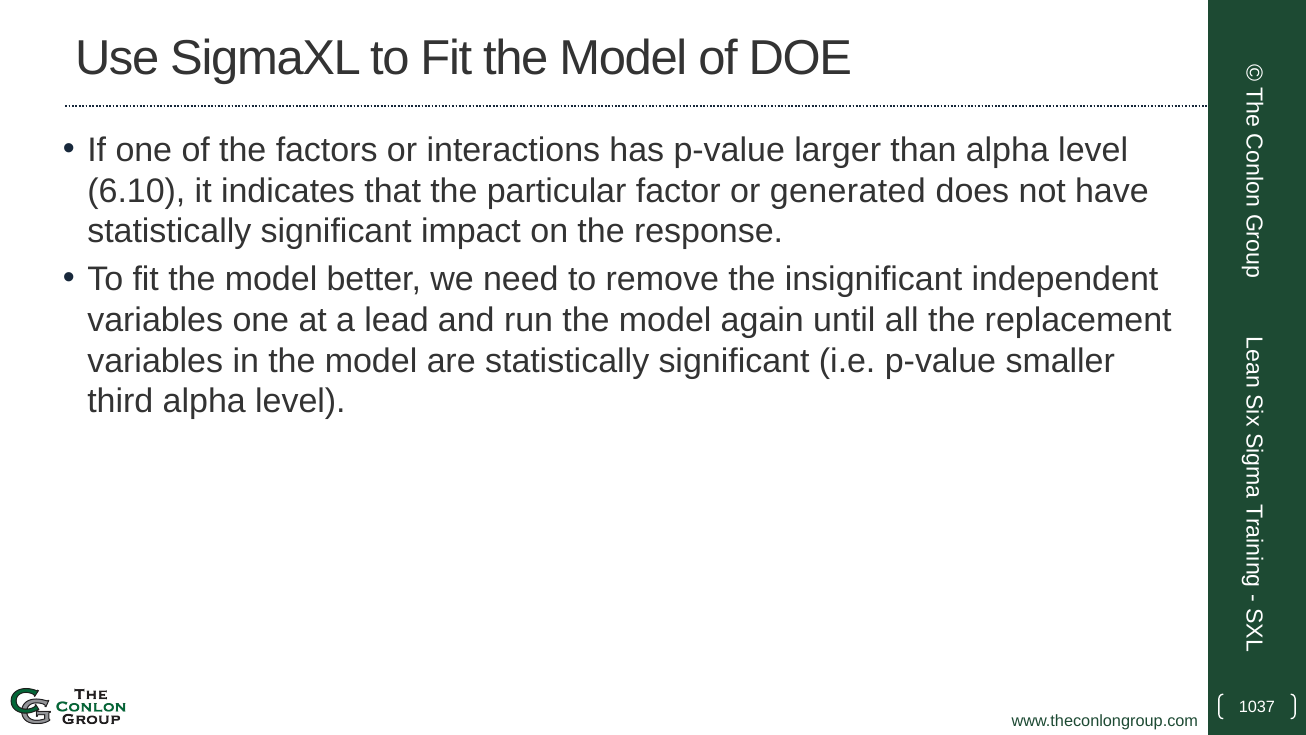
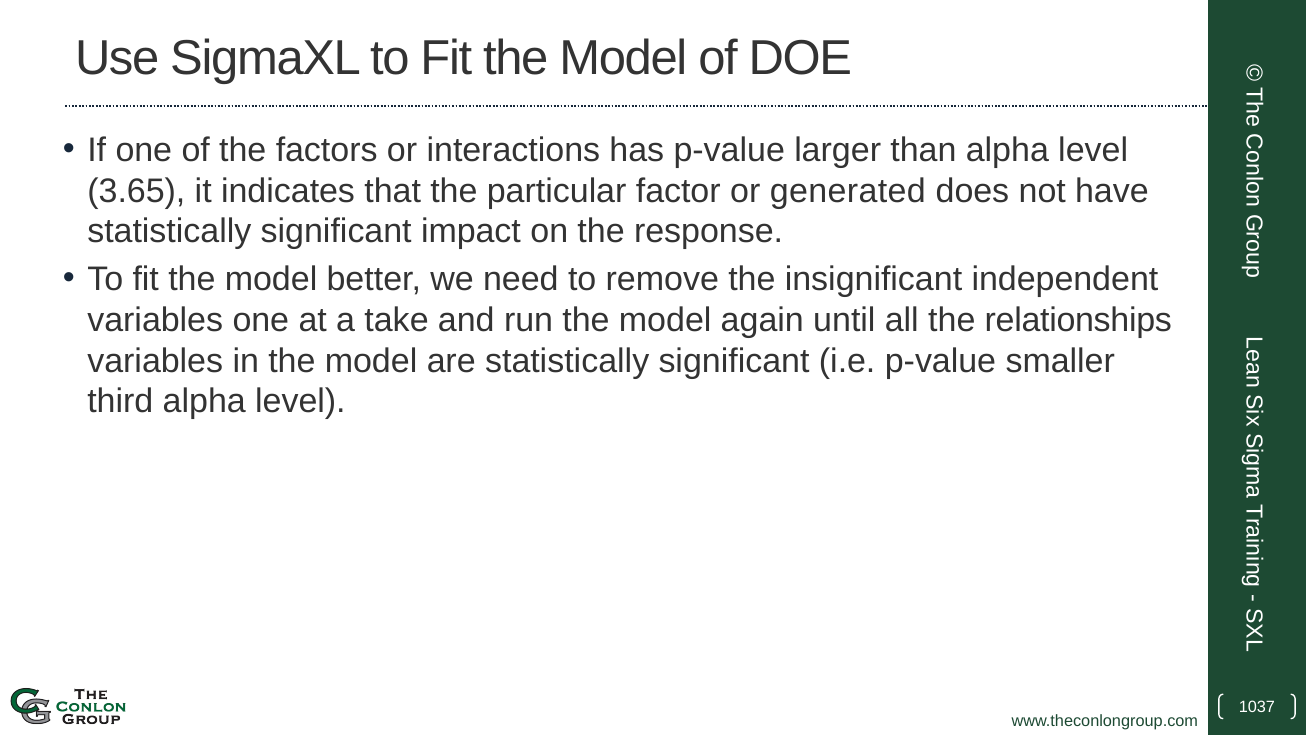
6.10: 6.10 -> 3.65
lead: lead -> take
replacement: replacement -> relationships
